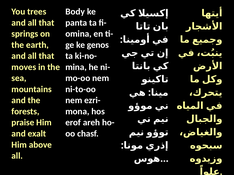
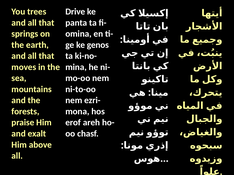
Body: Body -> Drive
